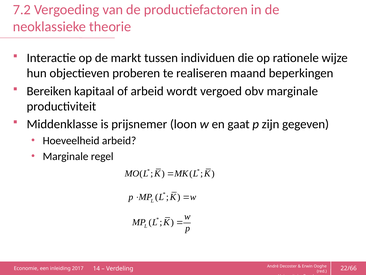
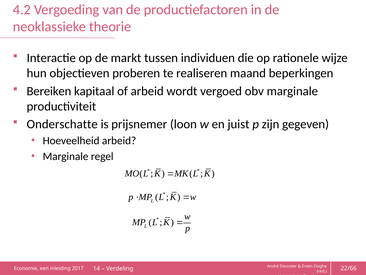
7.2: 7.2 -> 4.2
Middenklasse: Middenklasse -> Onderschatte
gaat: gaat -> juist
